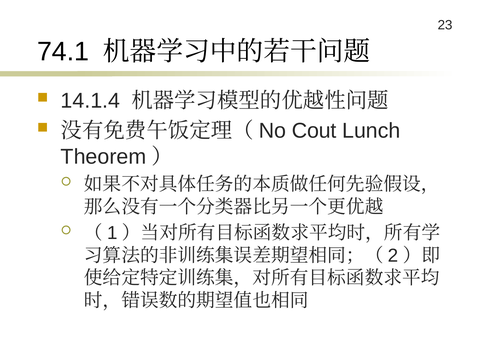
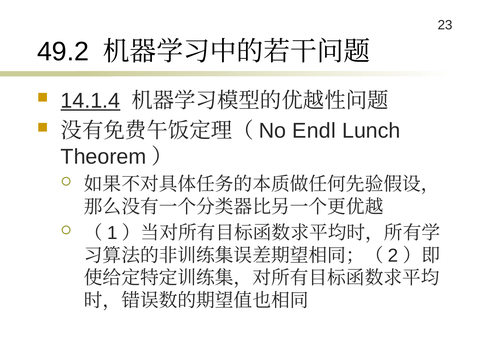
74.1: 74.1 -> 49.2
14.1.4 underline: none -> present
Cout: Cout -> Endl
